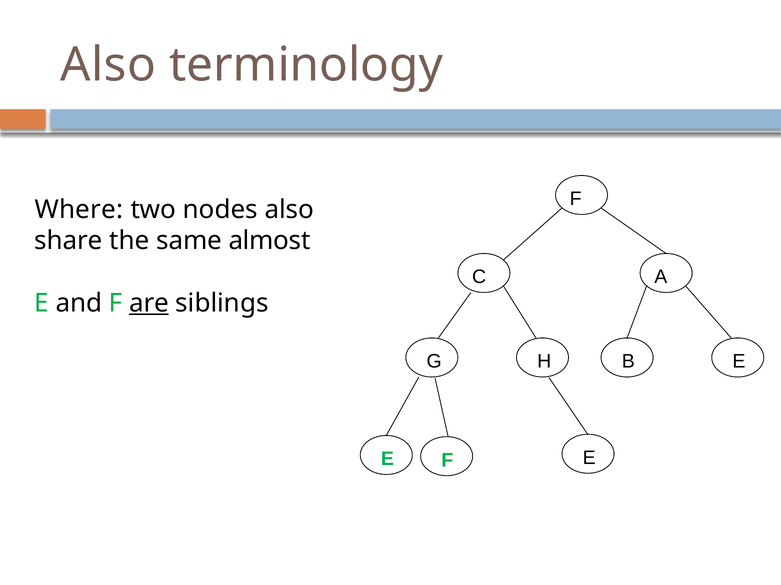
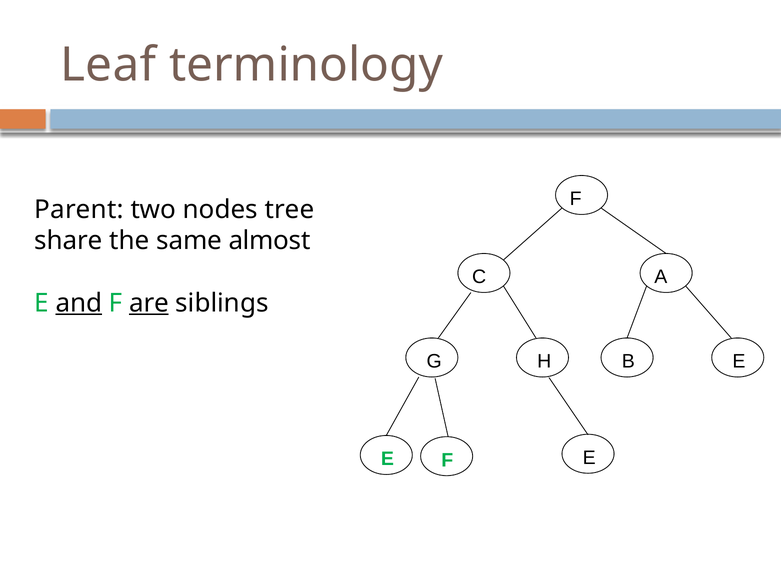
Also at (108, 65): Also -> Leaf
Where: Where -> Parent
nodes also: also -> tree
and underline: none -> present
